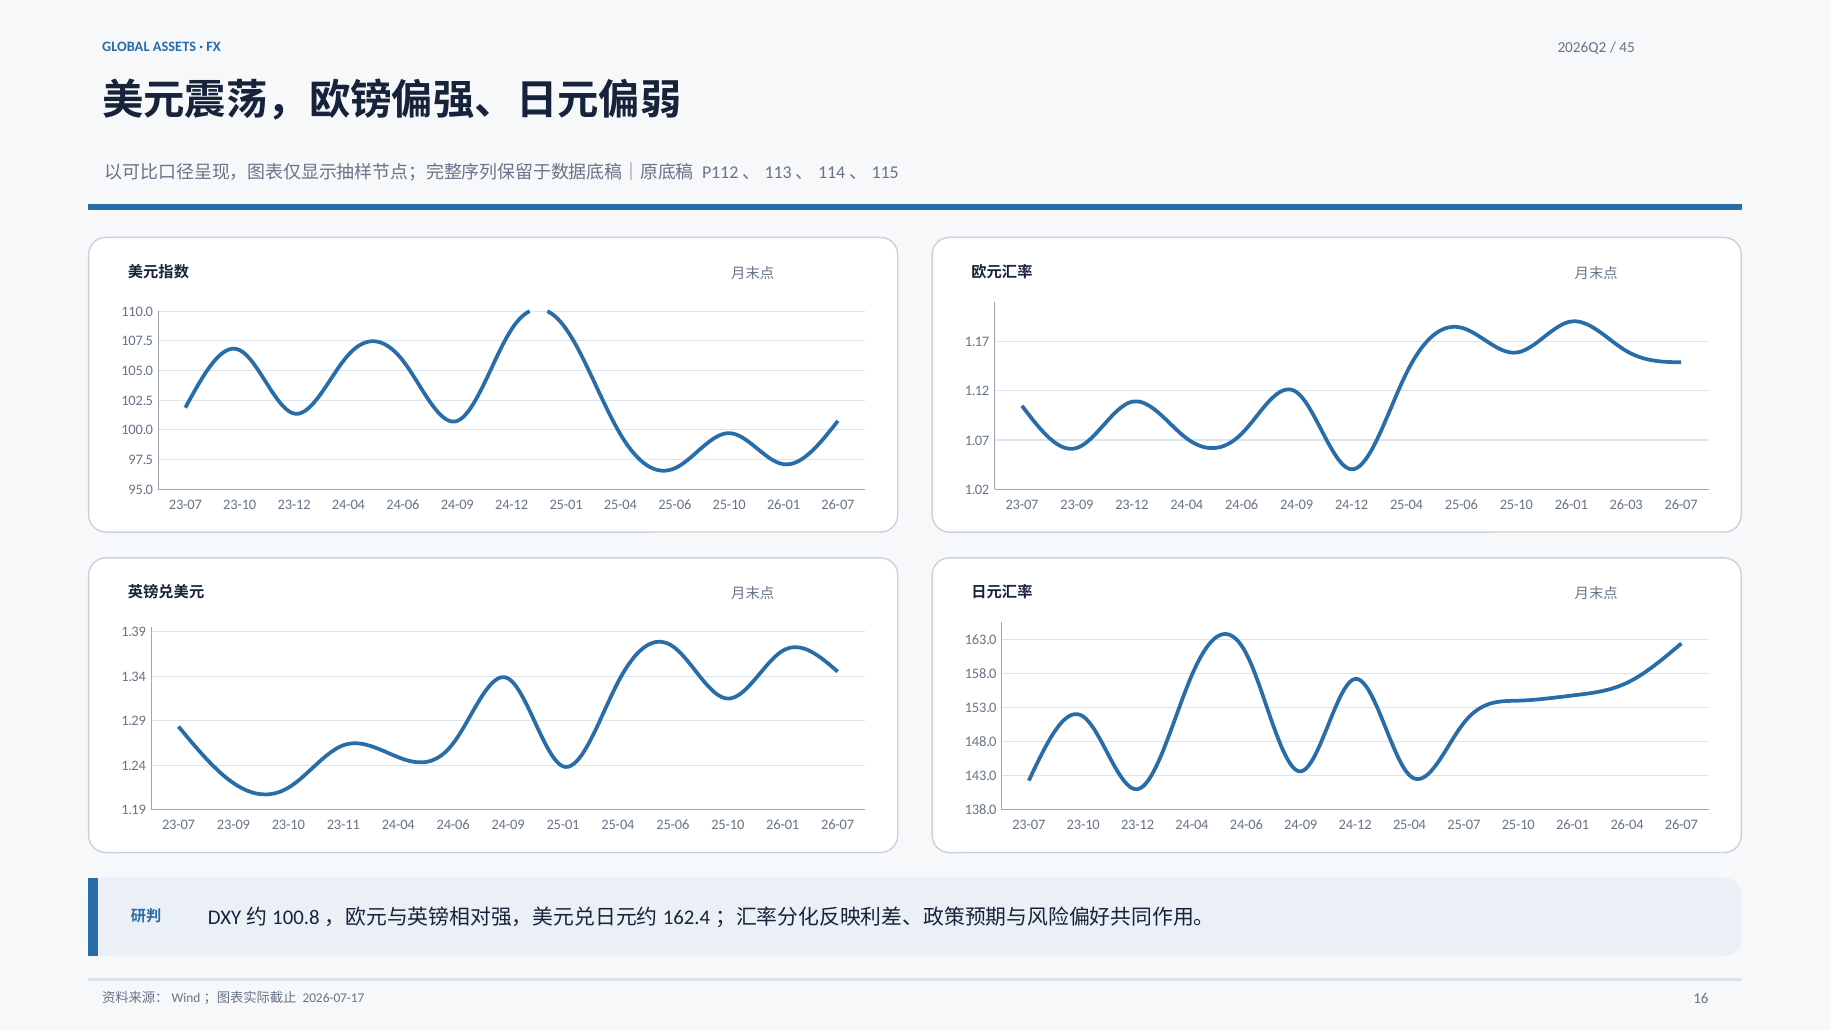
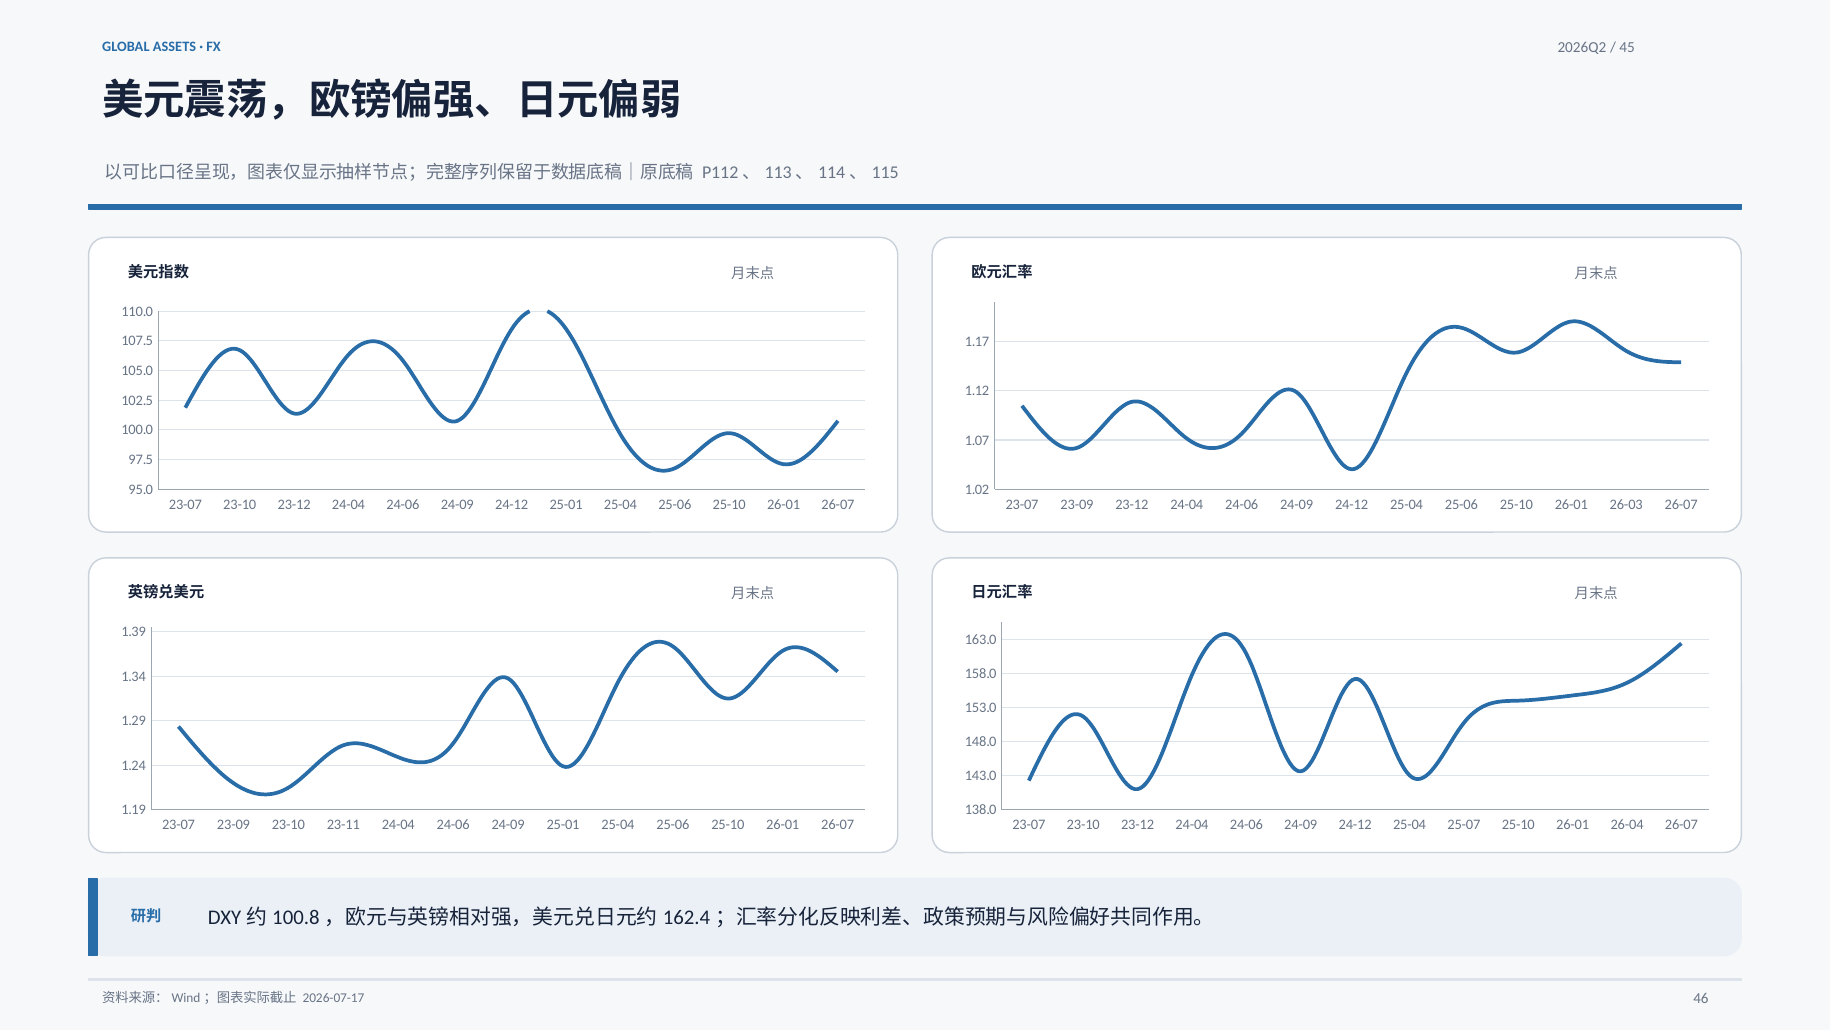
16: 16 -> 46
